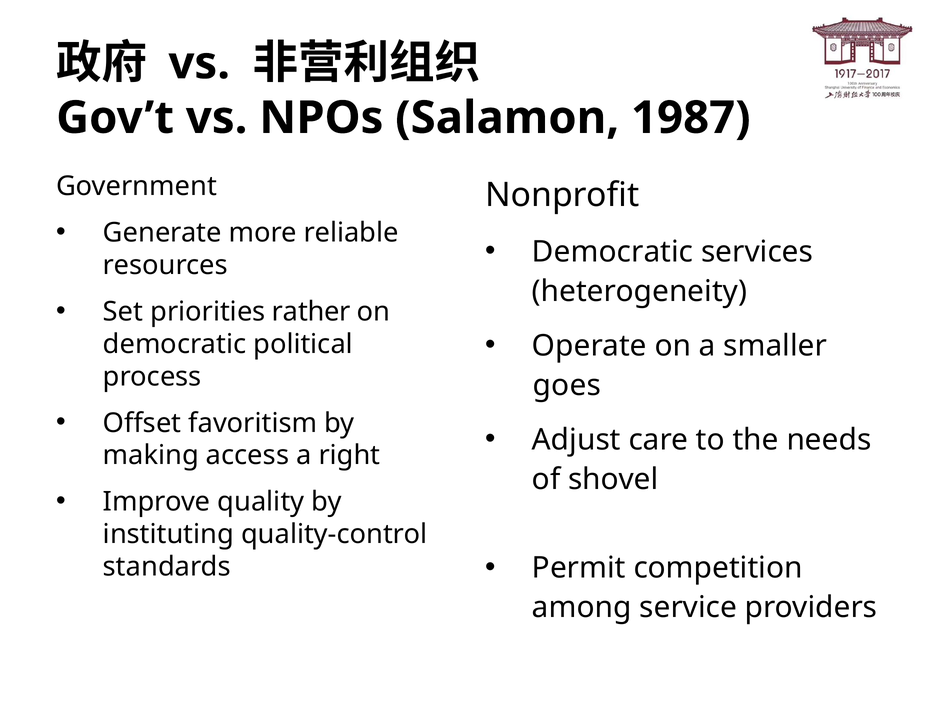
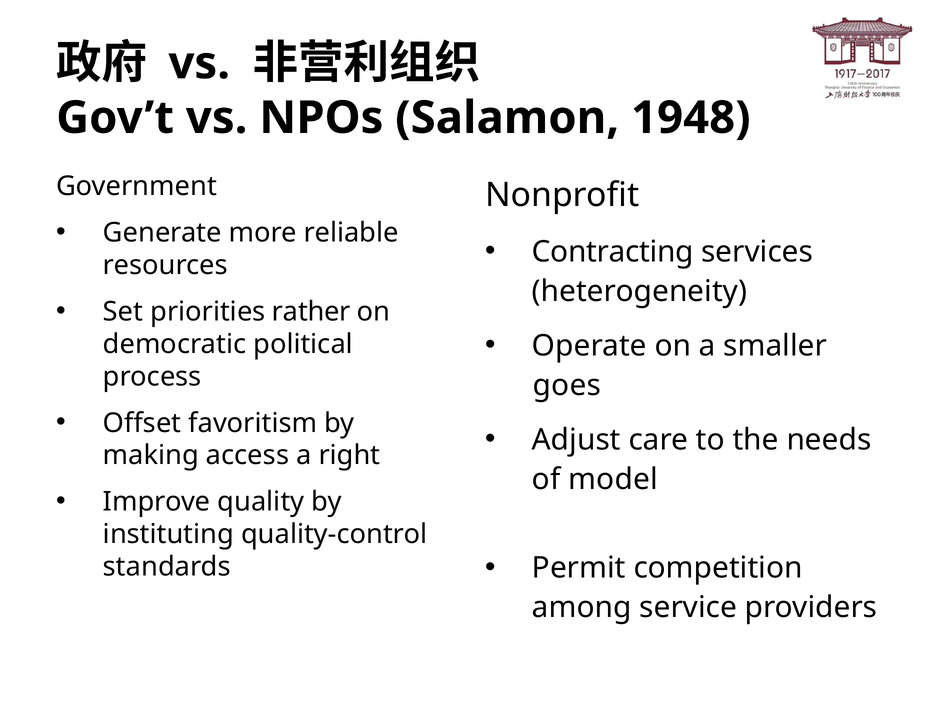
1987: 1987 -> 1948
Democratic at (613, 252): Democratic -> Contracting
shovel: shovel -> model
